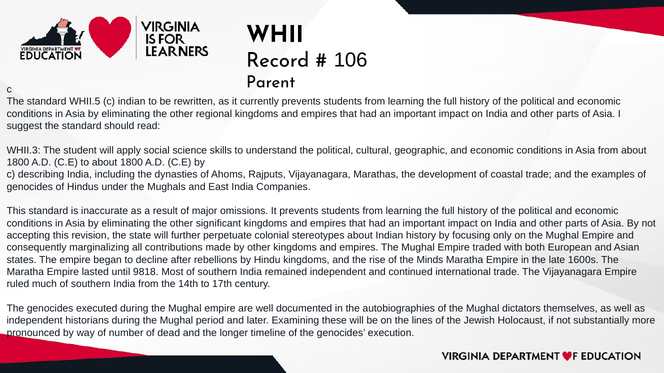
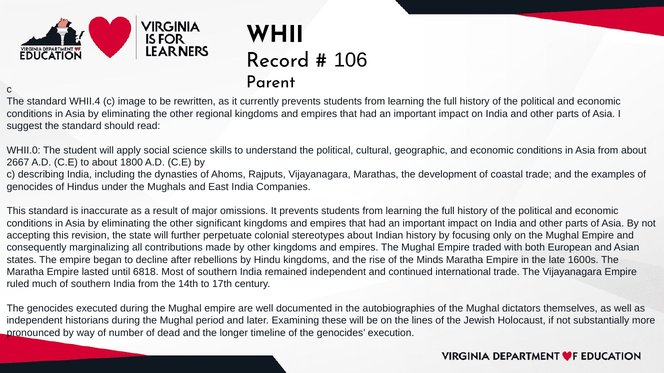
WHII.5: WHII.5 -> WHII.4
c indian: indian -> image
WHII.3: WHII.3 -> WHII.0
1800 at (18, 163): 1800 -> 2667
9818: 9818 -> 6818
